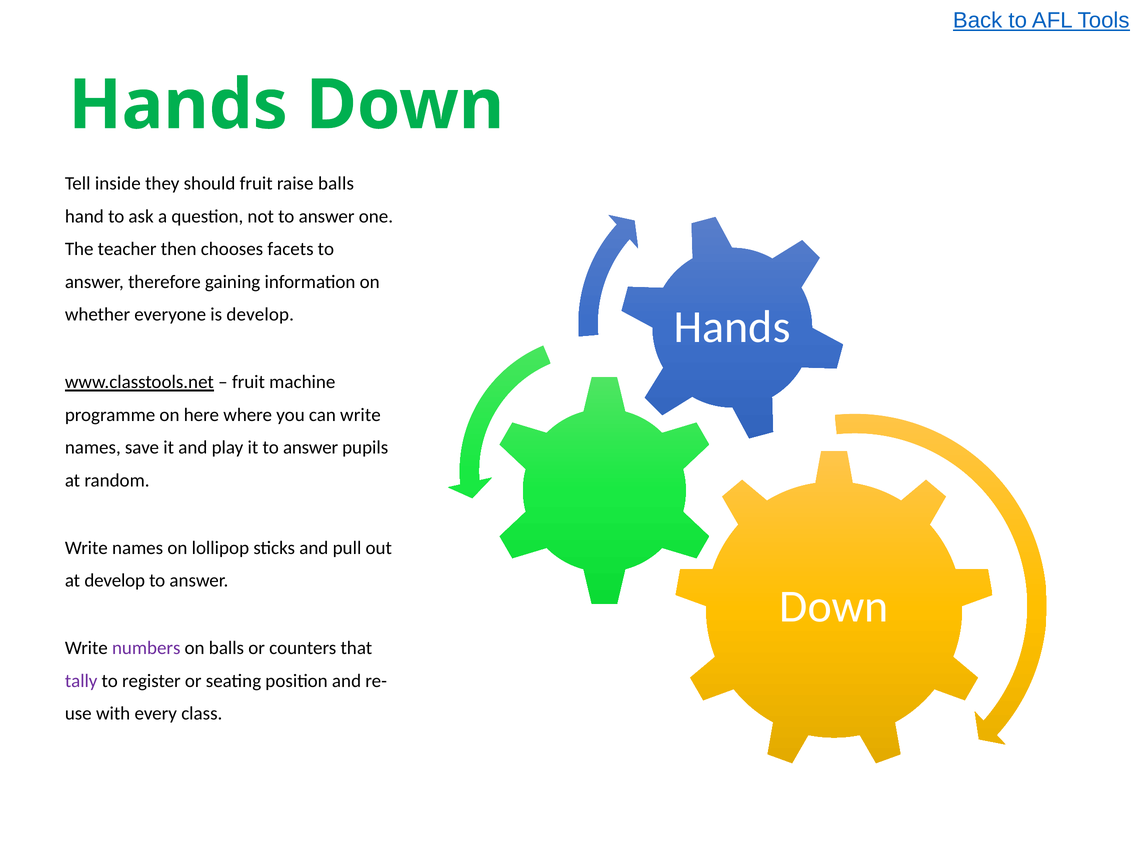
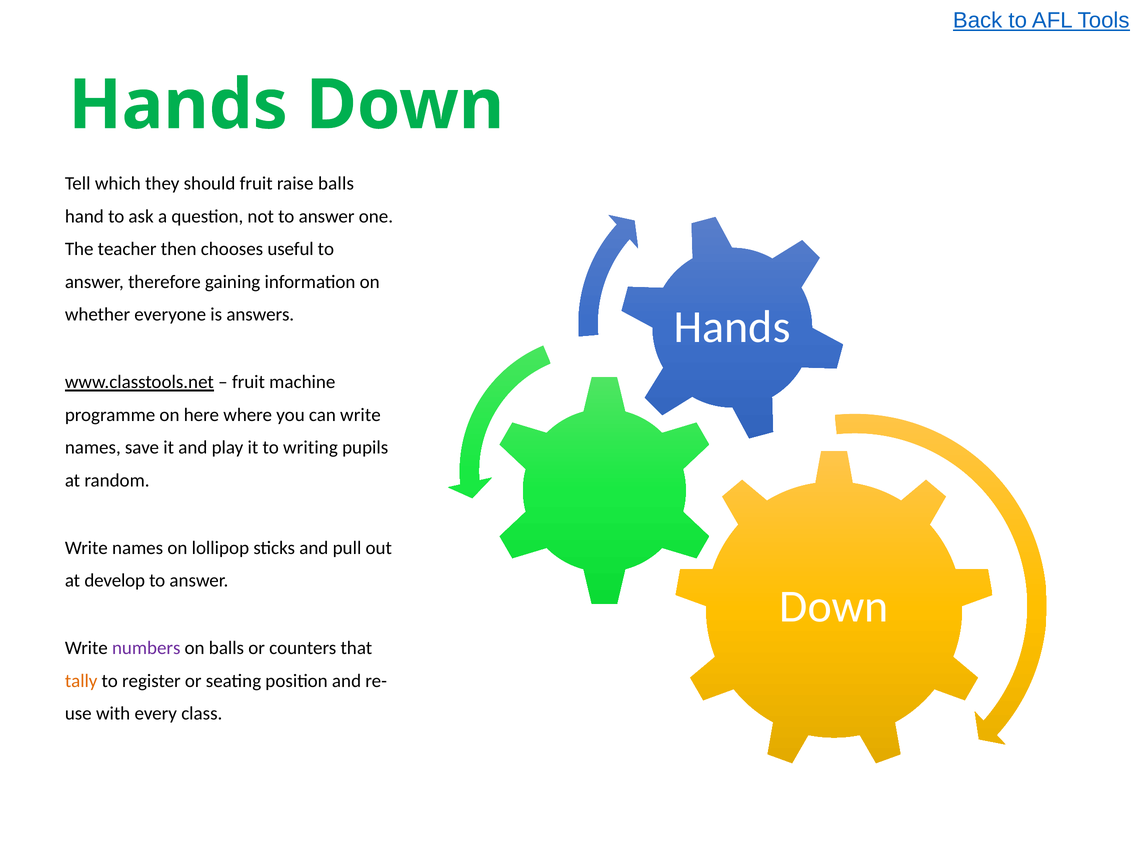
inside: inside -> which
facets: facets -> useful
is develop: develop -> answers
it to answer: answer -> writing
tally colour: purple -> orange
